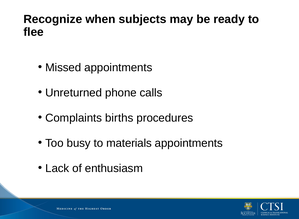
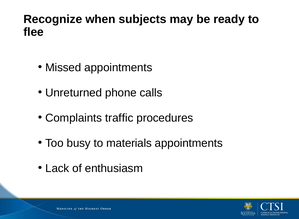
births: births -> traffic
